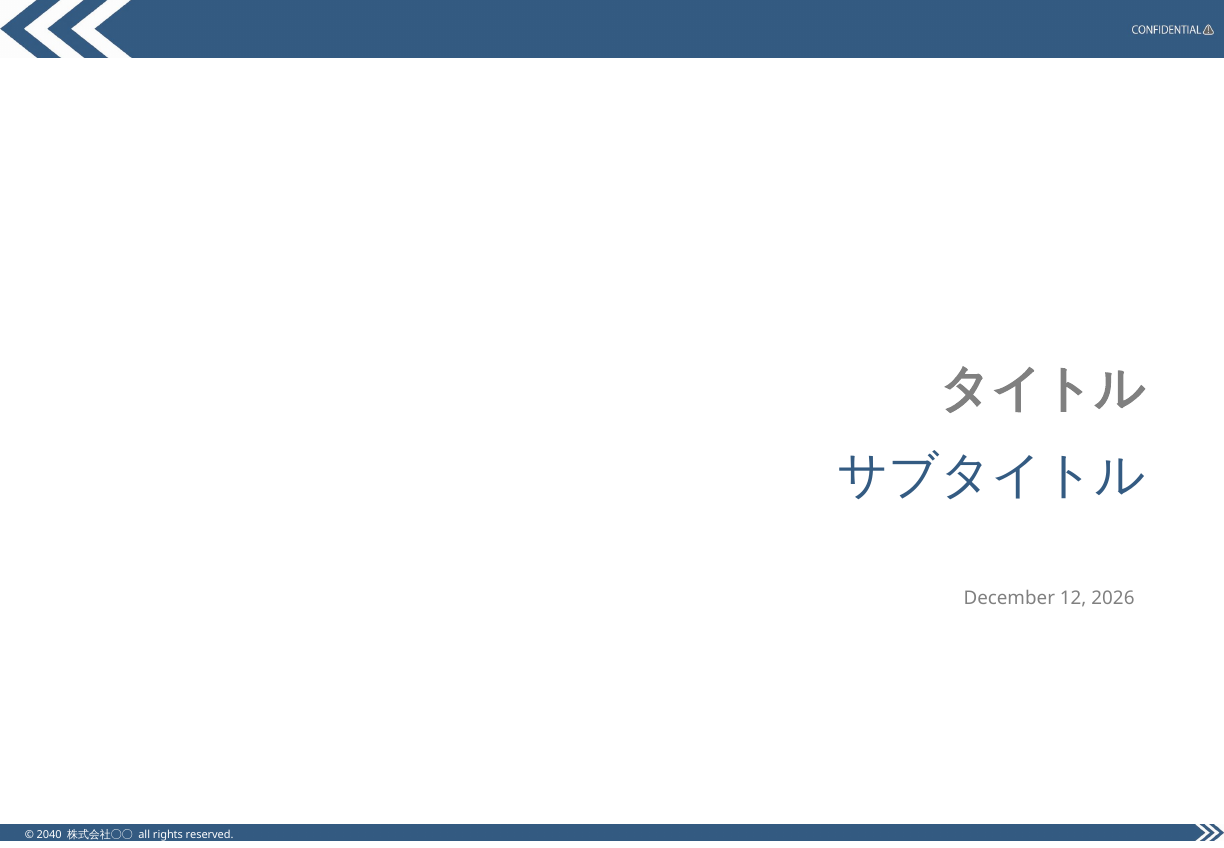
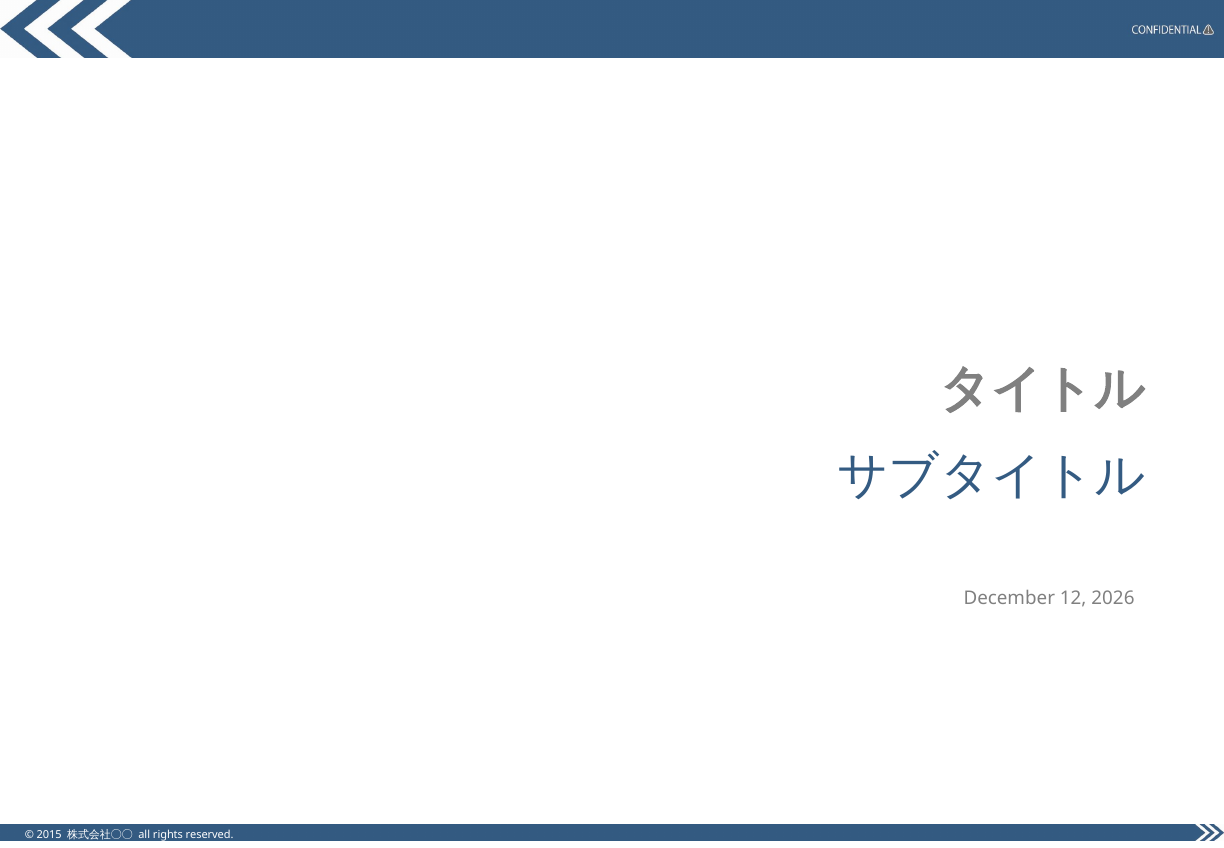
2040: 2040 -> 2015
